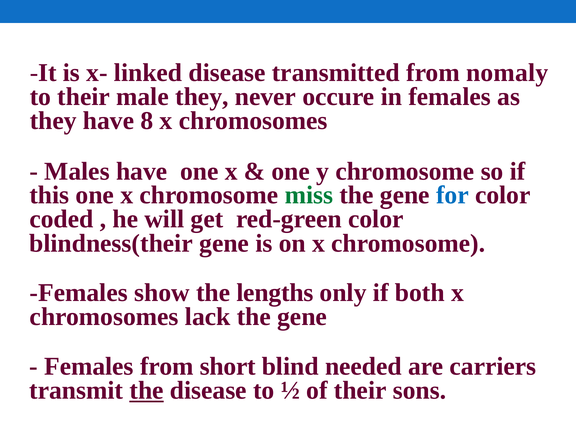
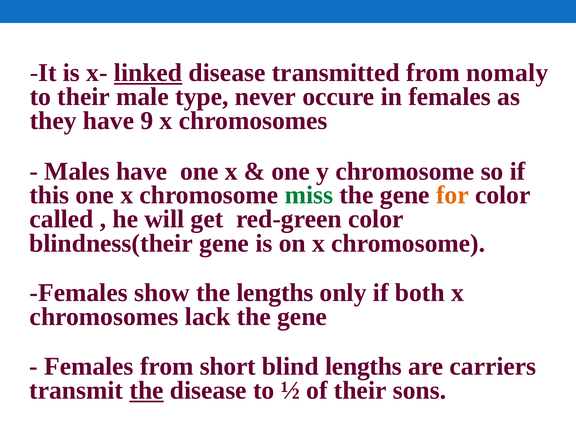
linked underline: none -> present
male they: they -> type
8: 8 -> 9
for colour: blue -> orange
coded: coded -> called
blind needed: needed -> lengths
